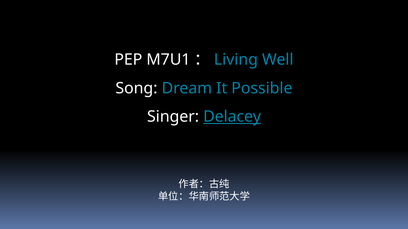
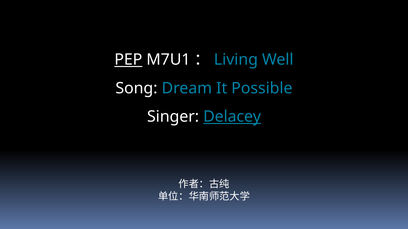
PEP underline: none -> present
